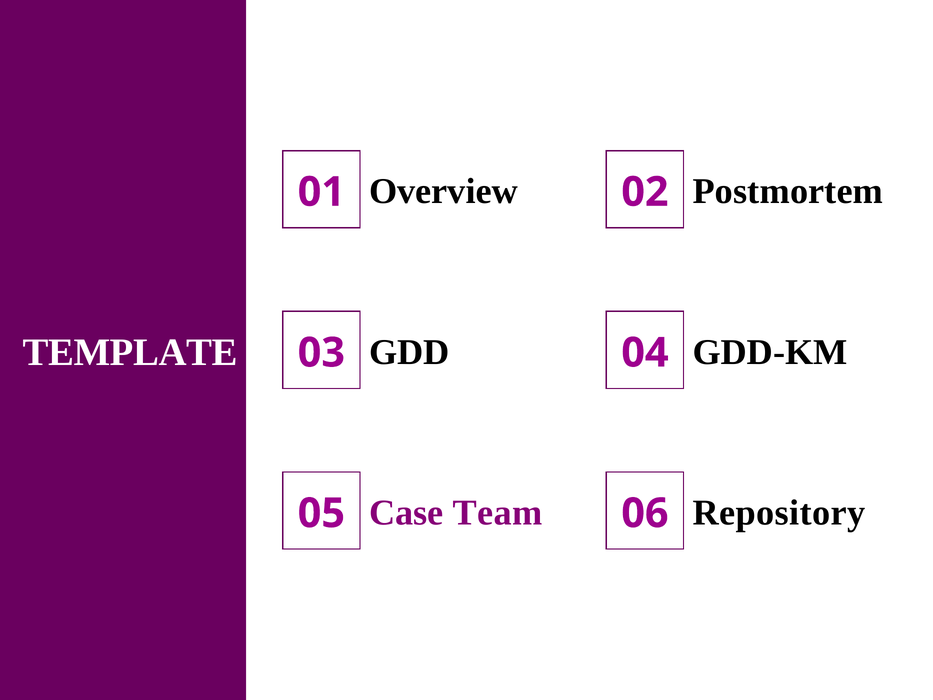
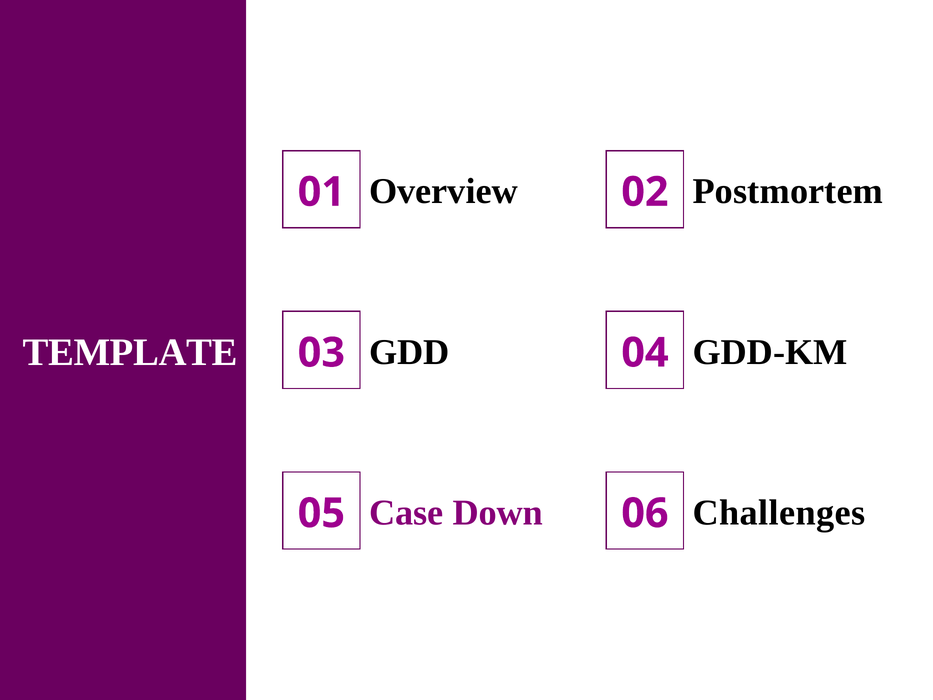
Team: Team -> Down
Repository: Repository -> Challenges
